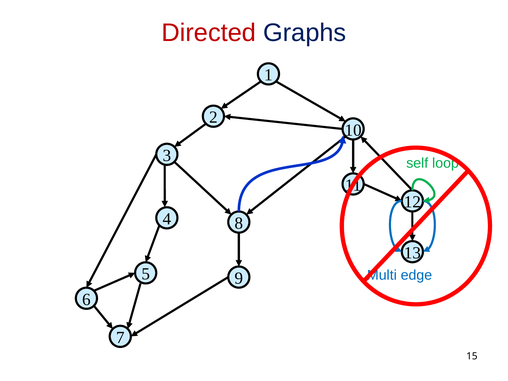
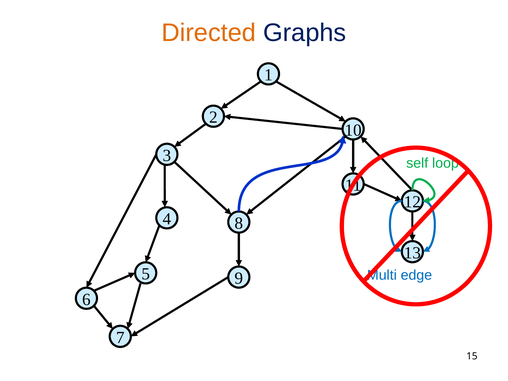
Directed colour: red -> orange
